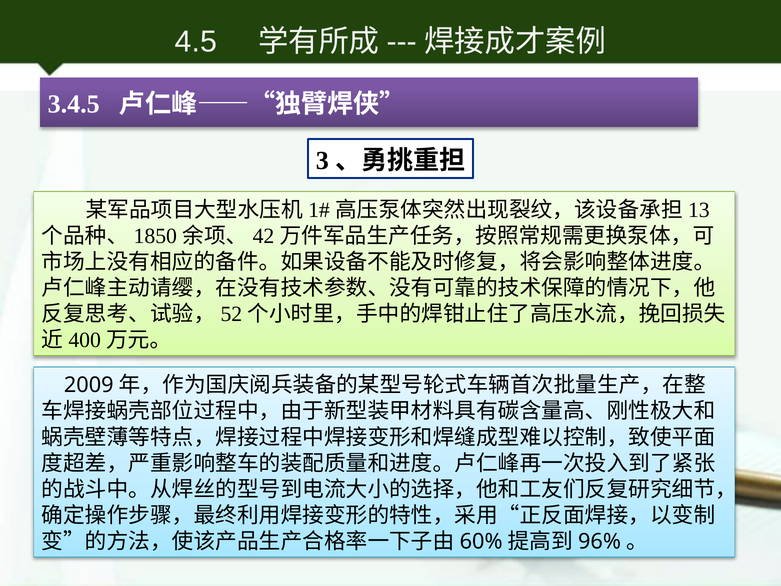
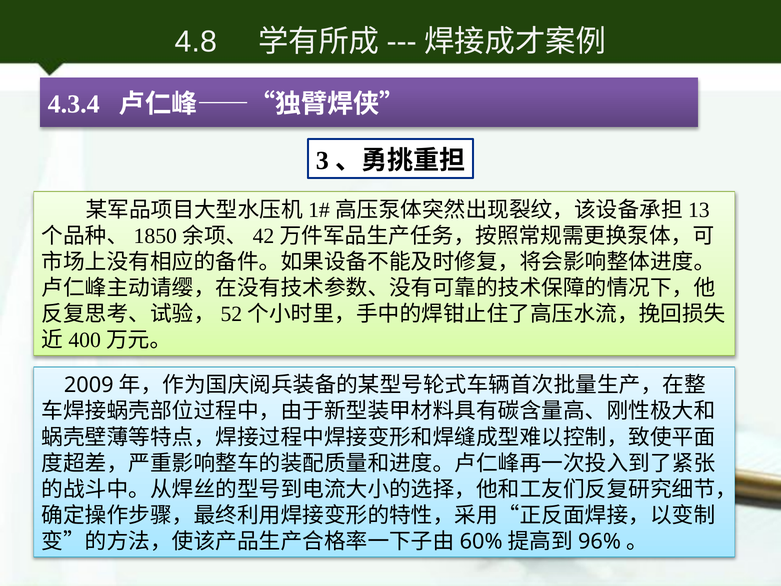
4.5: 4.5 -> 4.8
3.4.5: 3.4.5 -> 4.3.4
